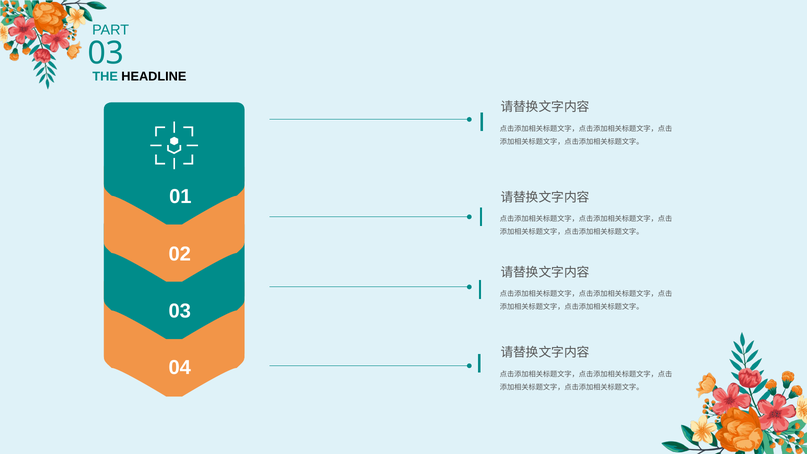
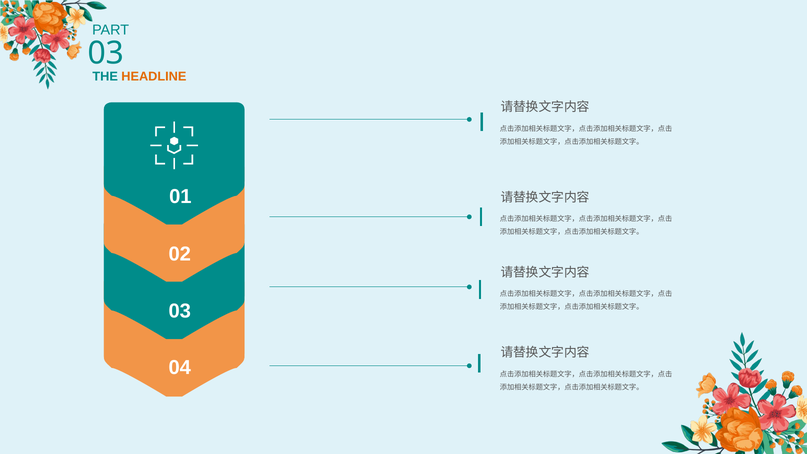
HEADLINE colour: black -> orange
